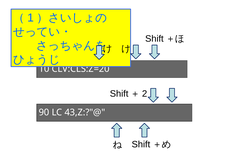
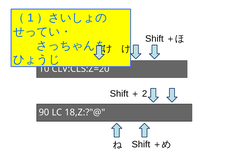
43,Z:?"@: 43,Z:?"@ -> 18,Z:?"@
